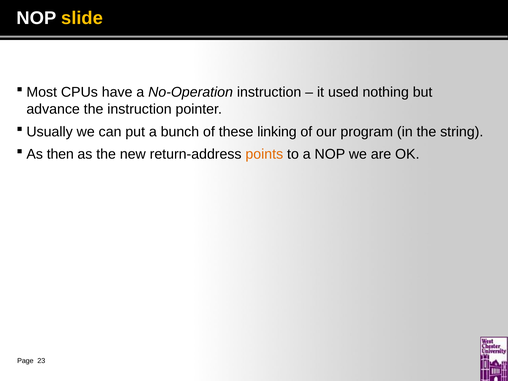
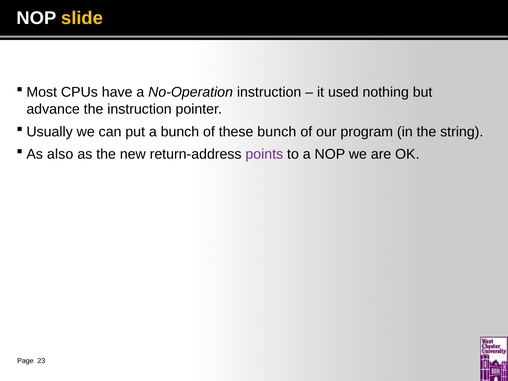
these linking: linking -> bunch
then: then -> also
points colour: orange -> purple
